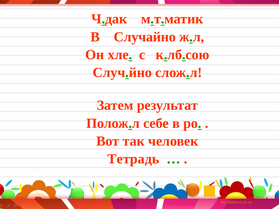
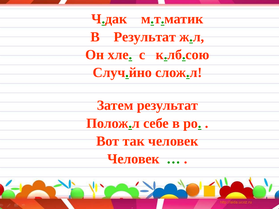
В Случайно: Случайно -> Результат
Тетрадь at (133, 159): Тетрадь -> Человек
